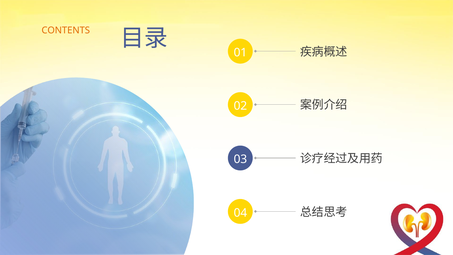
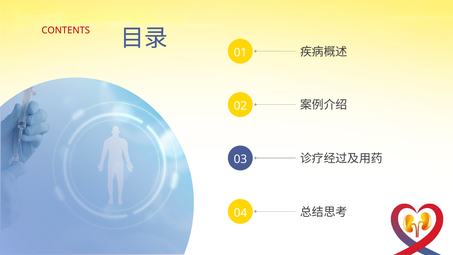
CONTENTS colour: orange -> red
